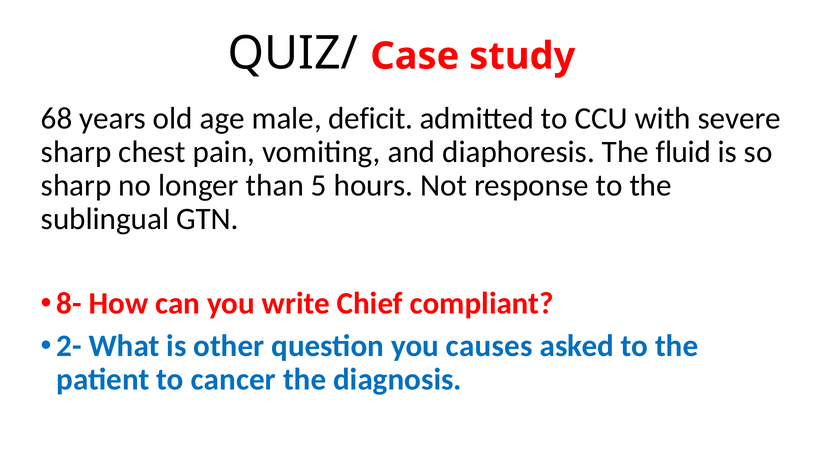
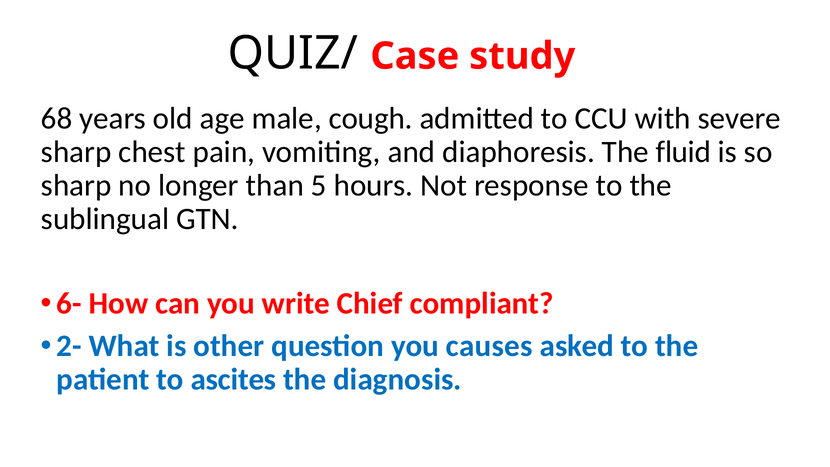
deficit: deficit -> cough
8-: 8- -> 6-
cancer: cancer -> ascites
